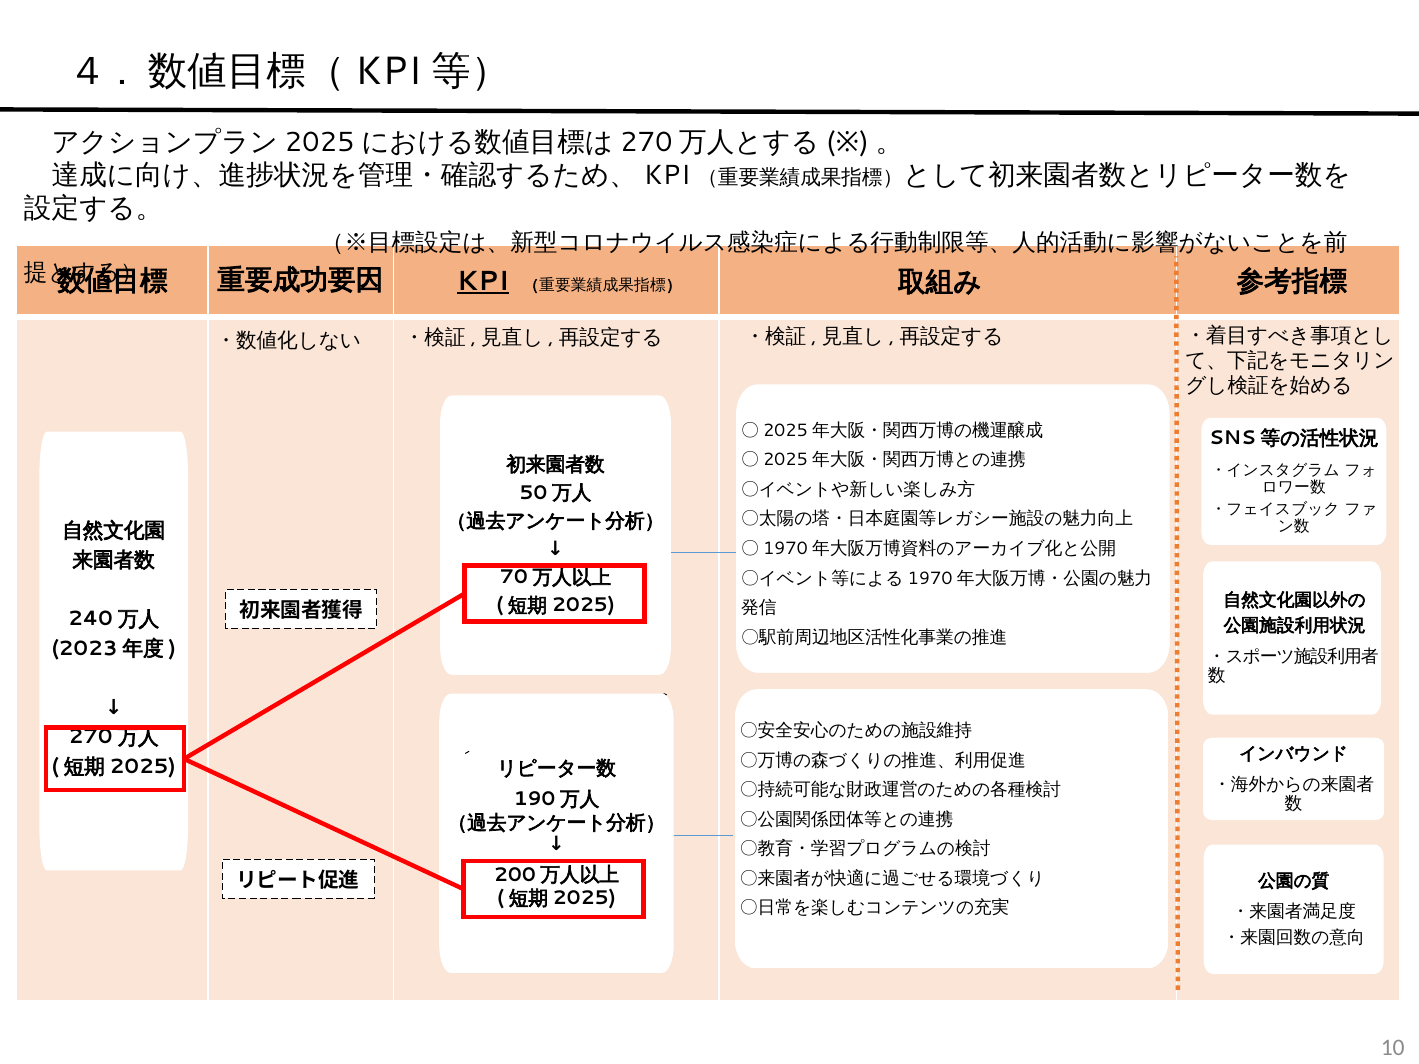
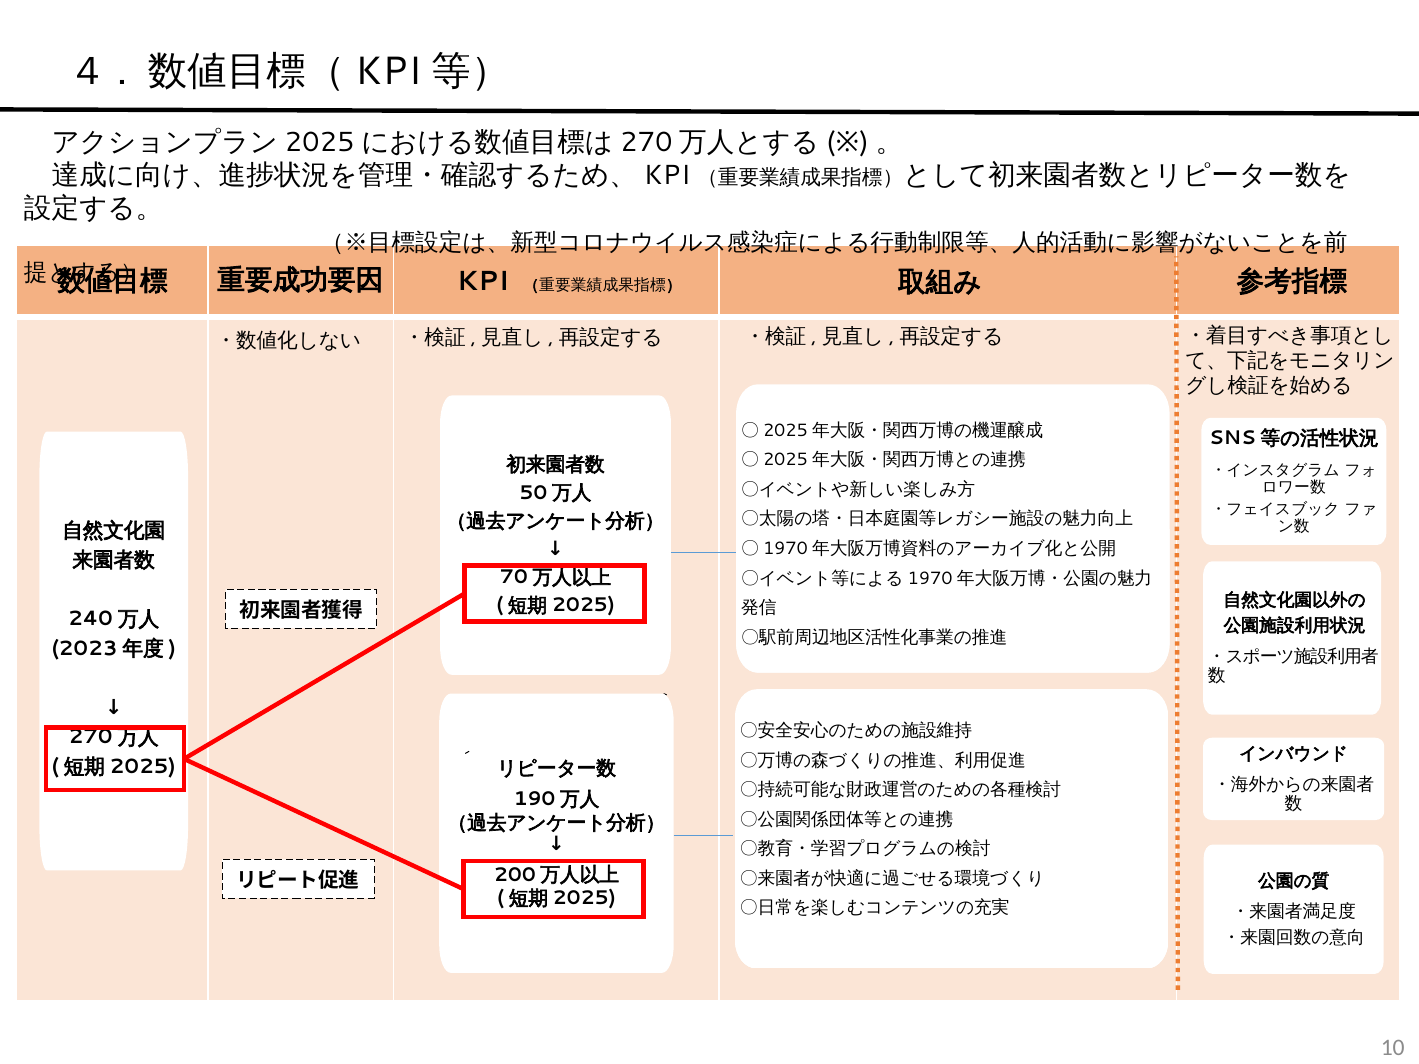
KPI underline: present -> none
